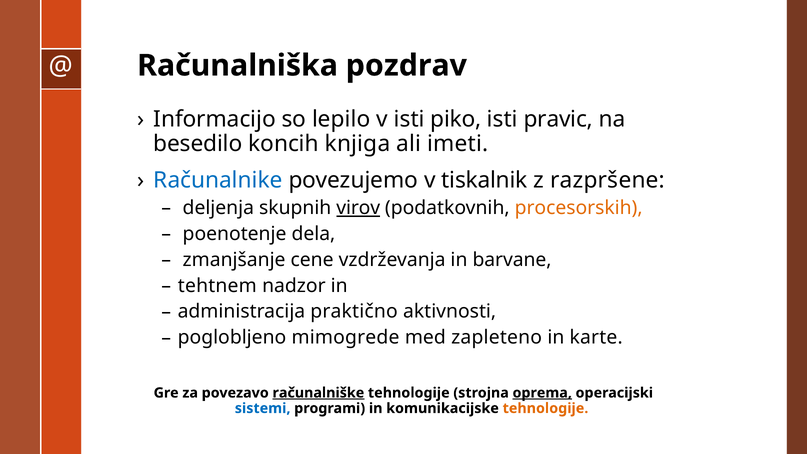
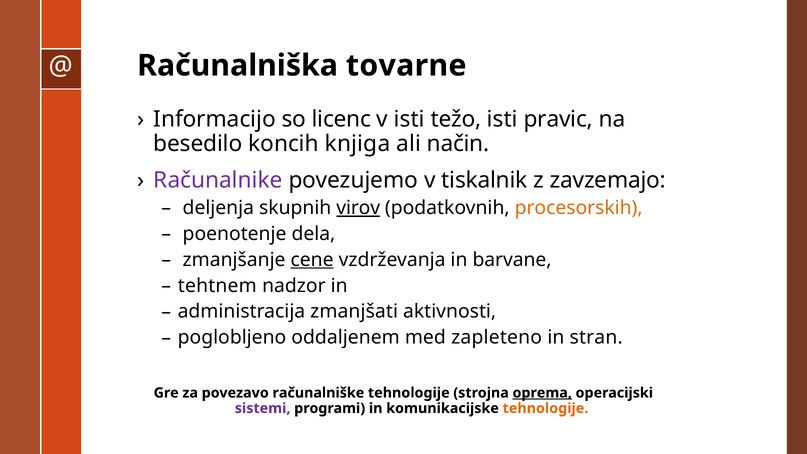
pozdrav: pozdrav -> tovarne
lepilo: lepilo -> licenc
piko: piko -> težo
imeti: imeti -> način
Računalnike colour: blue -> purple
razpršene: razpršene -> zavzemajo
cene underline: none -> present
praktično: praktično -> zmanjšati
mimogrede: mimogrede -> oddaljenem
karte: karte -> stran
računalniške underline: present -> none
sistemi colour: blue -> purple
